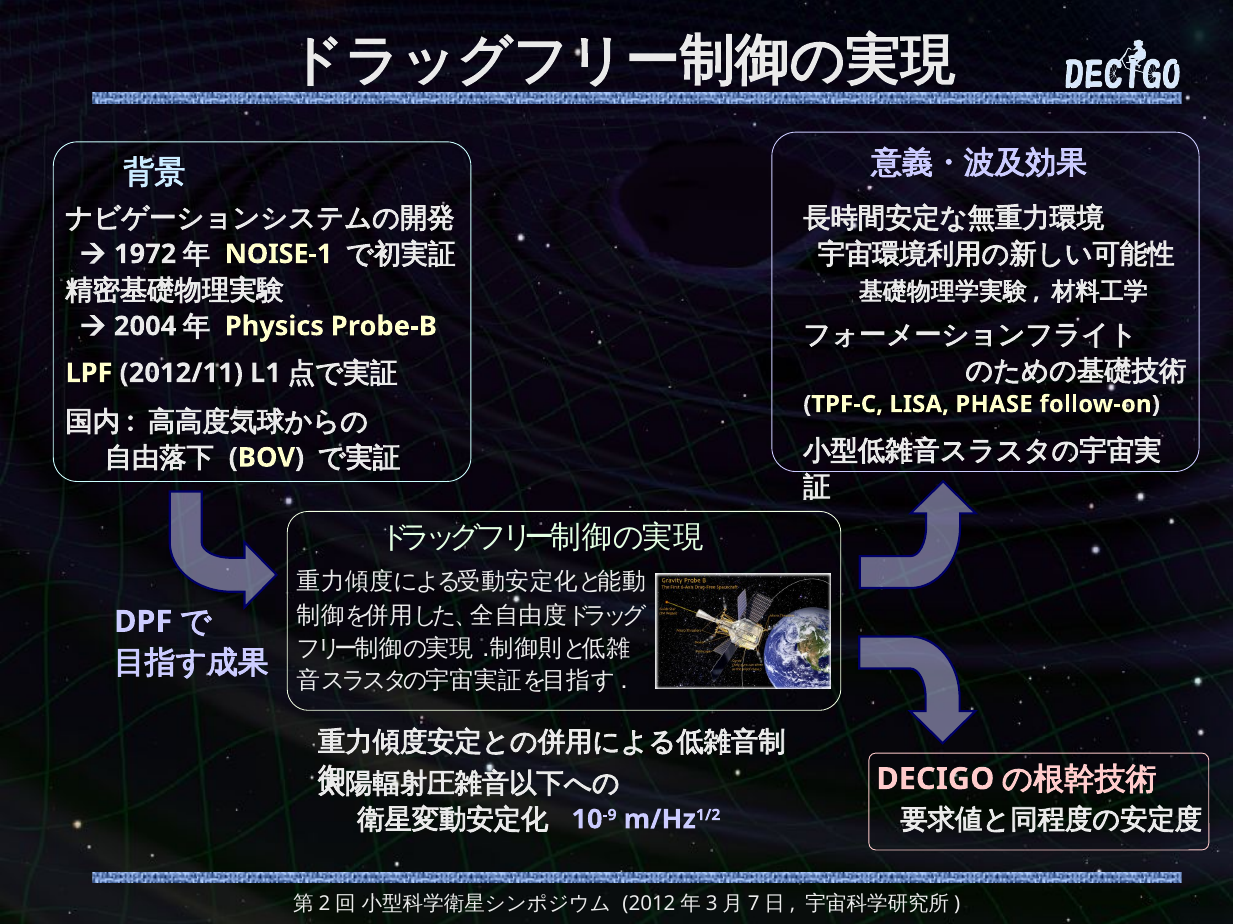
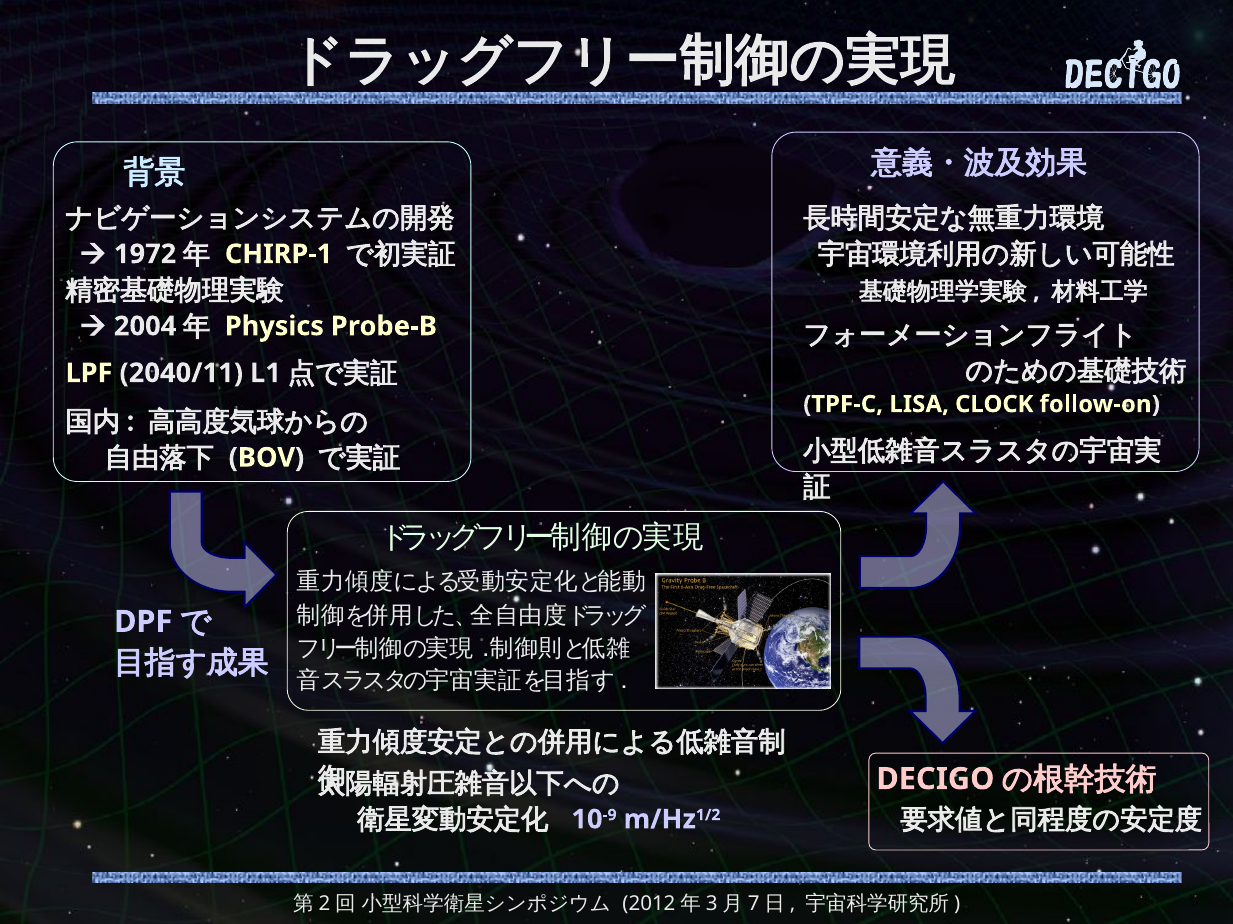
NOISE-1: NOISE-1 -> CHIRP-1
2012/11: 2012/11 -> 2040/11
PHASE: PHASE -> CLOCK
